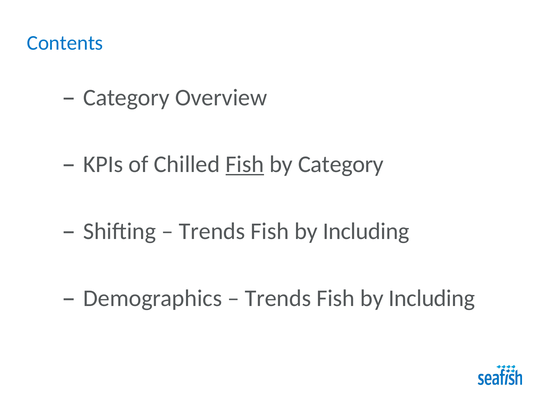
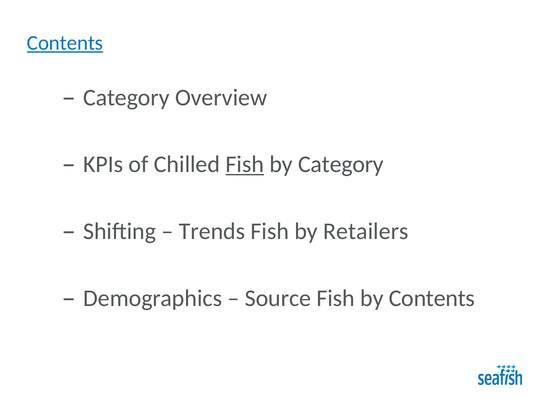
Contents at (65, 43) underline: none -> present
Including at (366, 232): Including -> Retailers
Trends at (278, 299): Trends -> Source
Including at (432, 299): Including -> Contents
